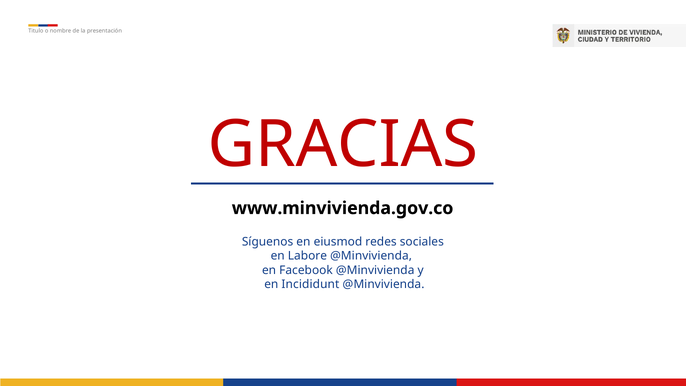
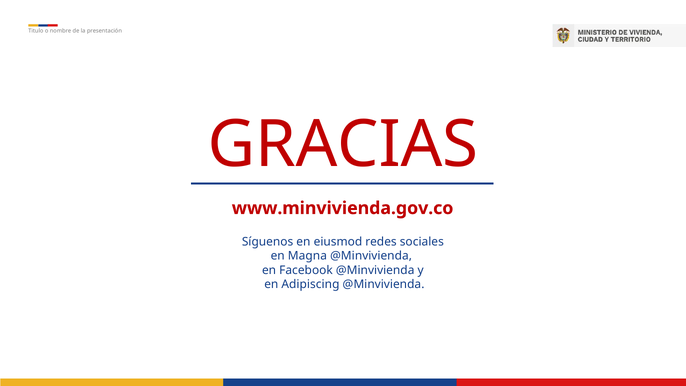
www.minvivienda.gov.co colour: black -> red
Labore: Labore -> Magna
Incididunt: Incididunt -> Adipiscing
